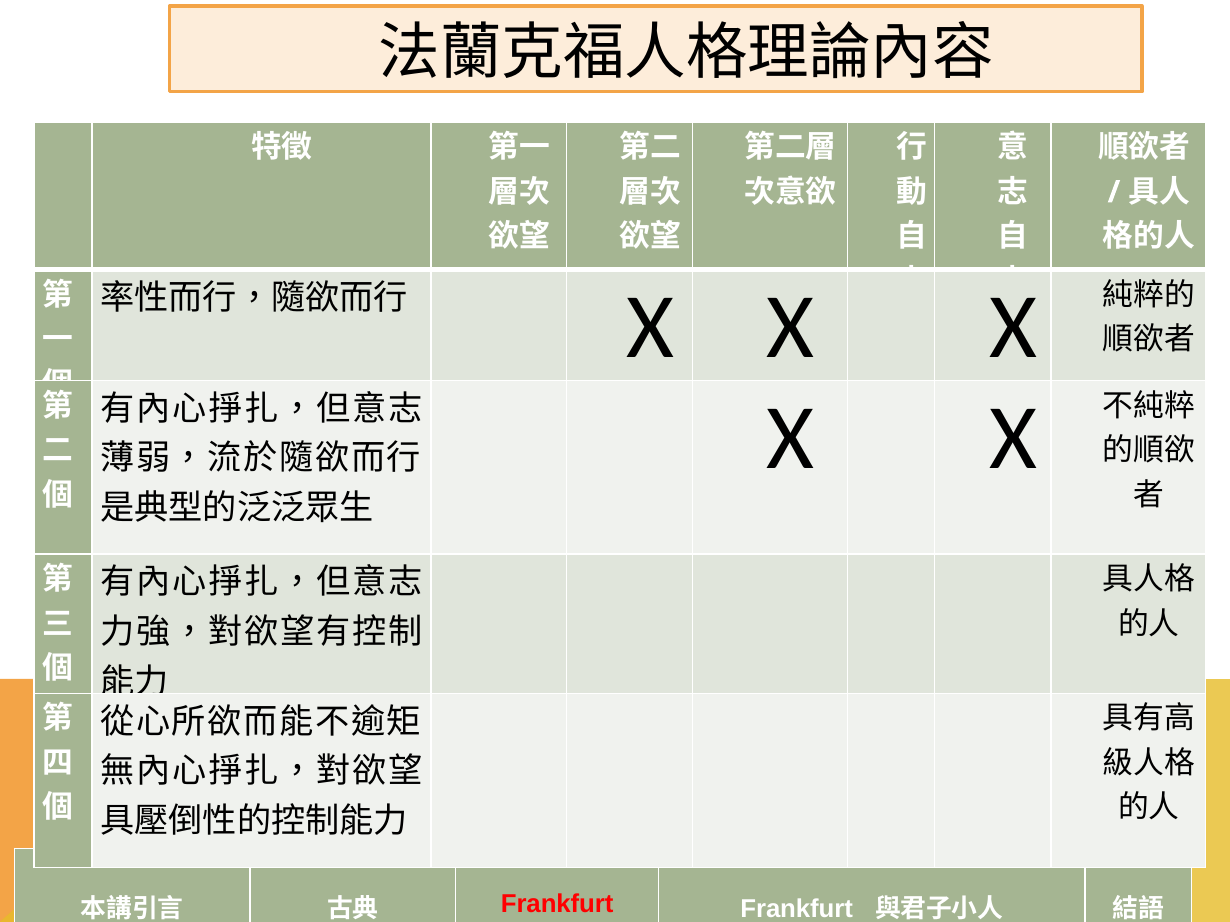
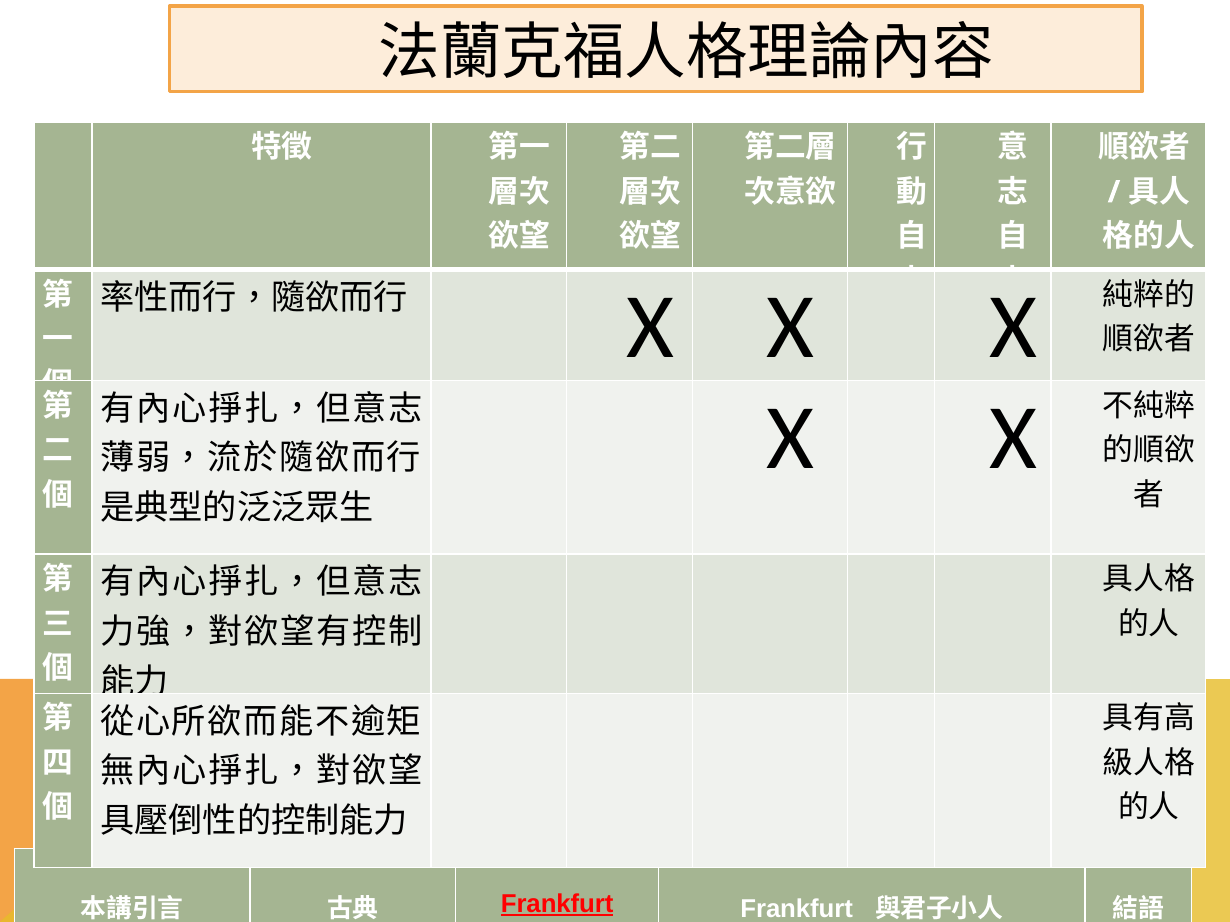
Frankfurt at (557, 904) underline: none -> present
